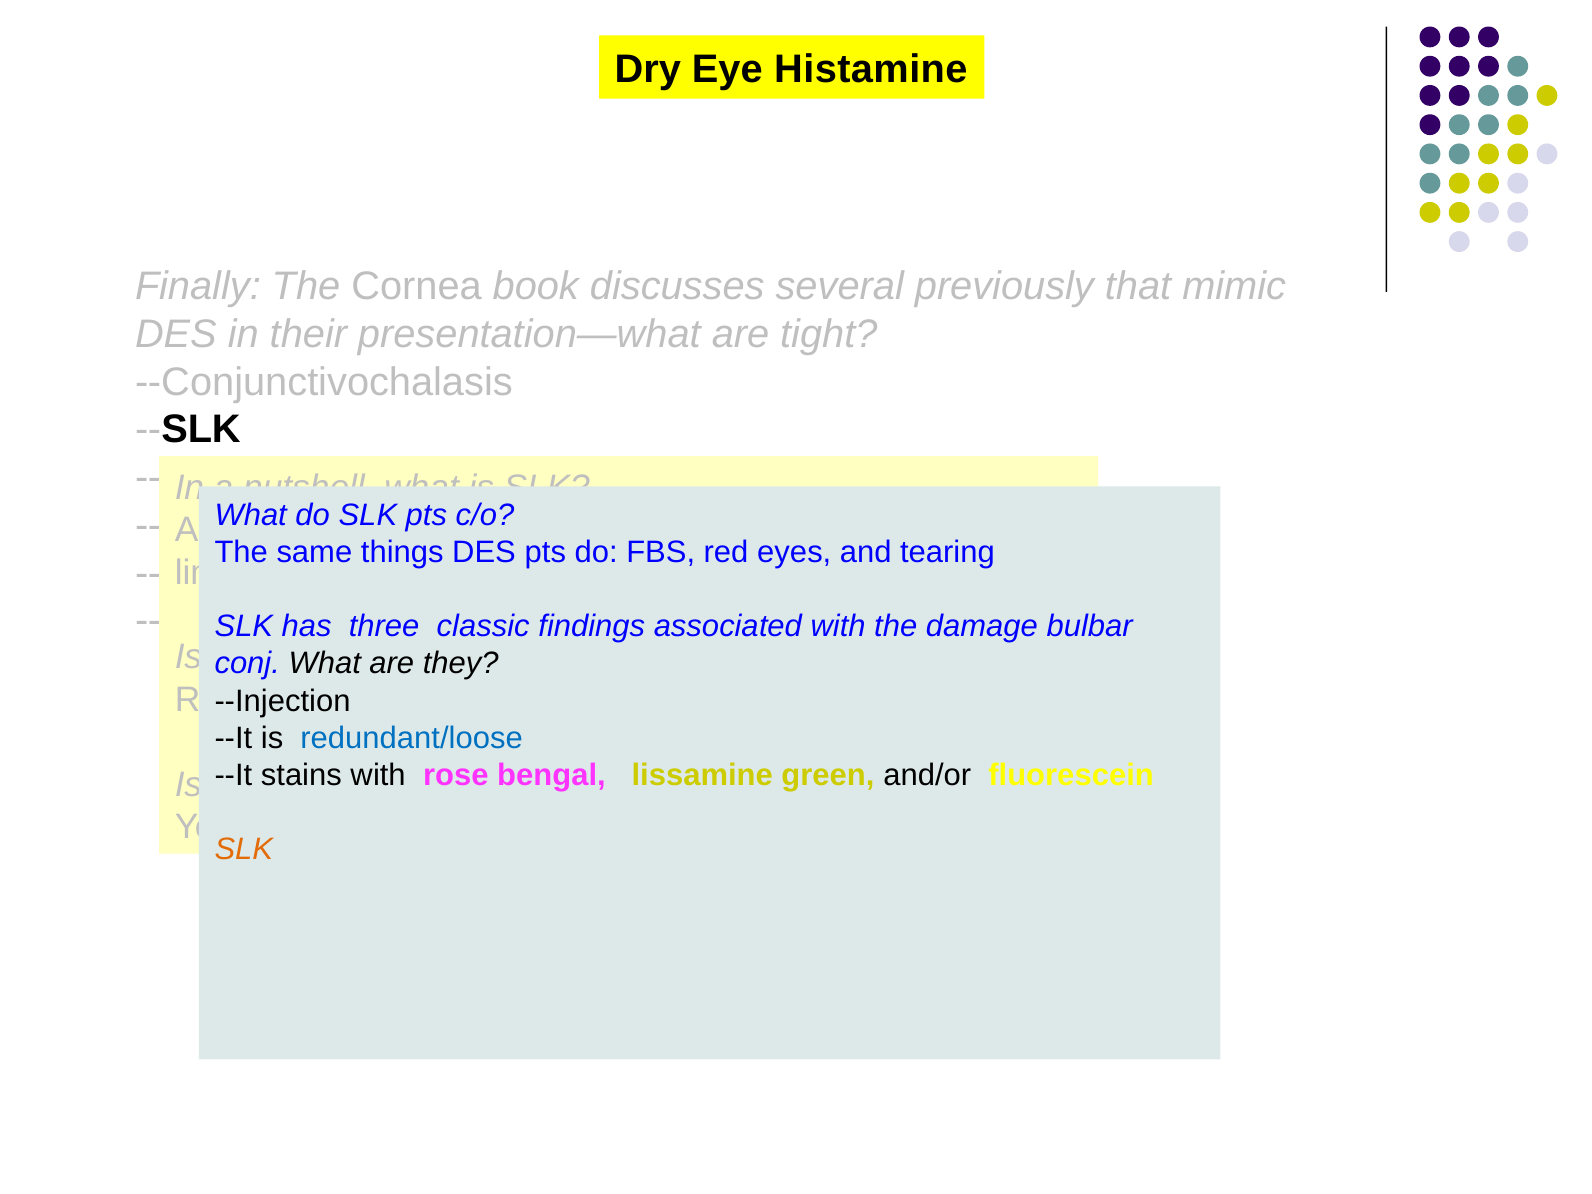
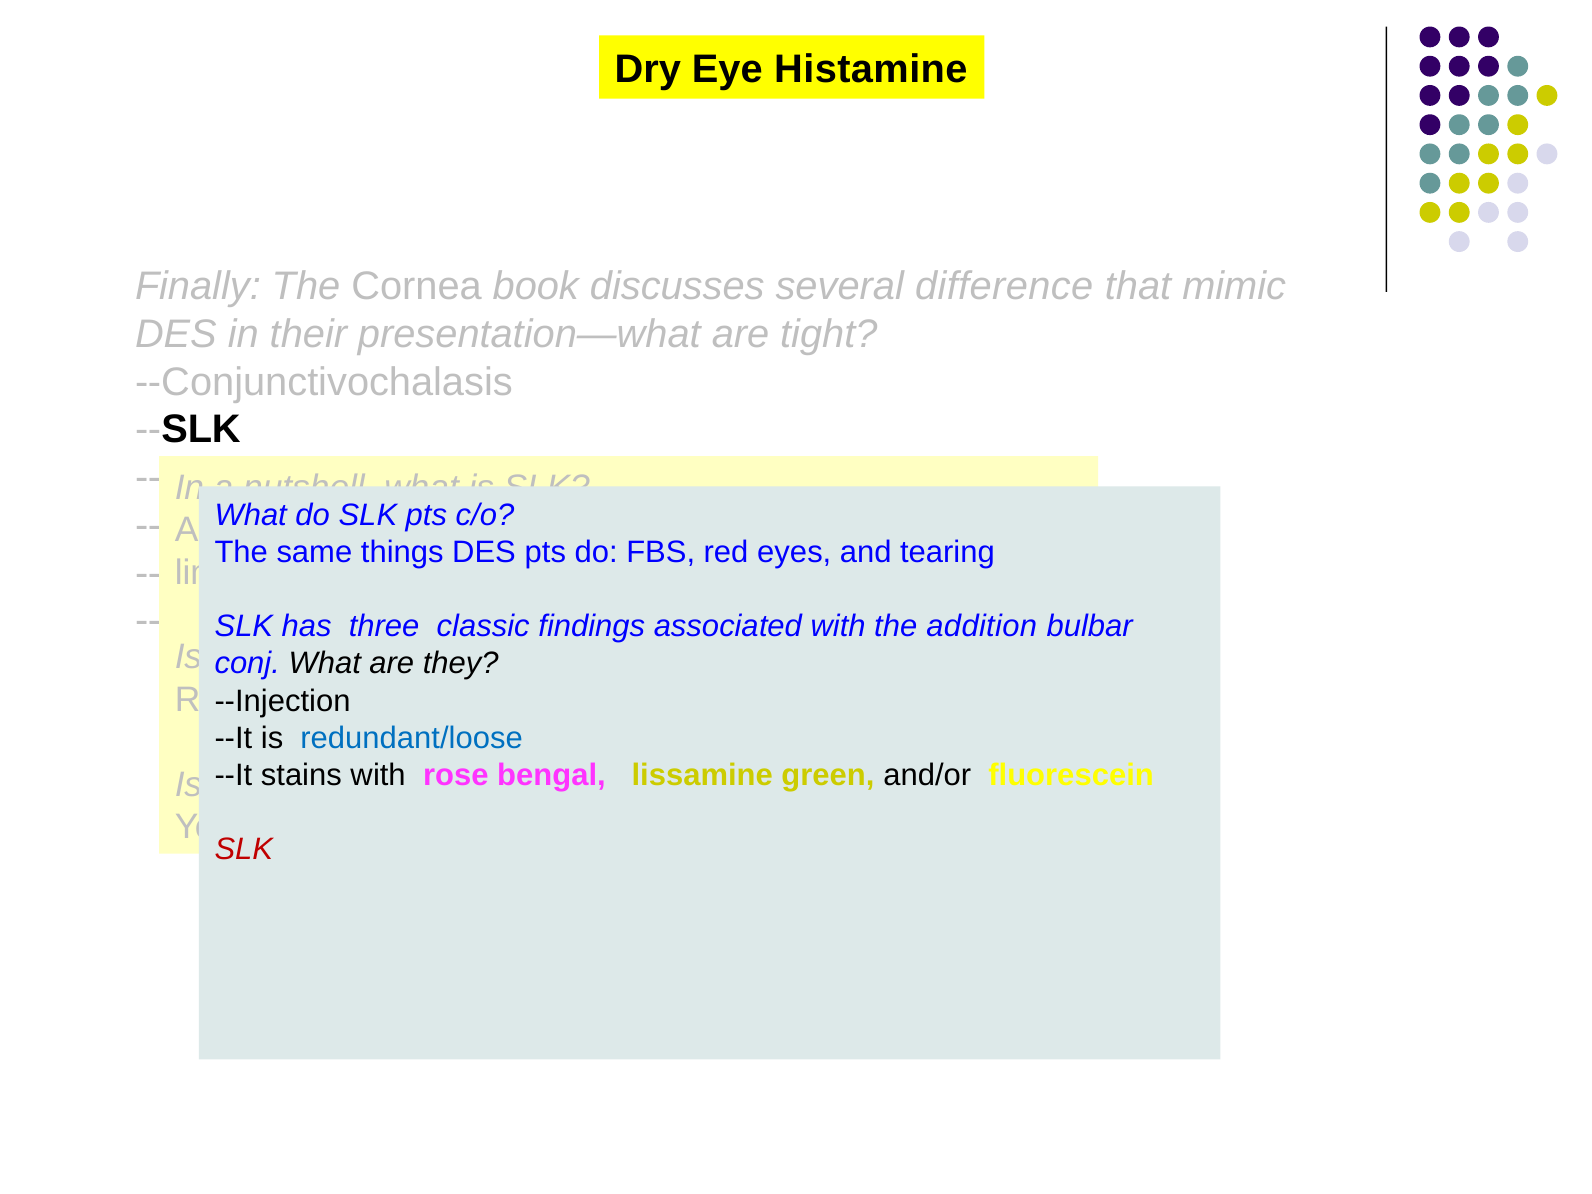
previously: previously -> difference
damage: damage -> addition
SLK at (244, 849) colour: orange -> red
